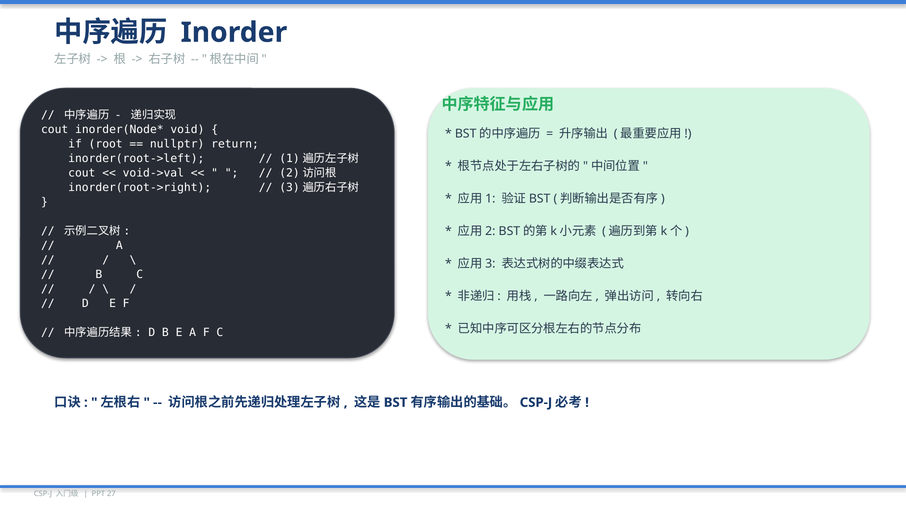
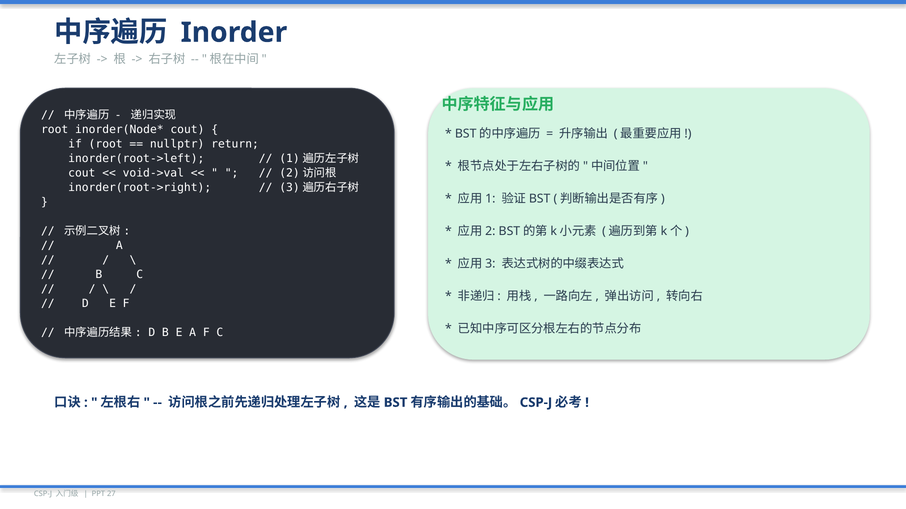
cout at (55, 130): cout -> root
void at (187, 130): void -> cout
